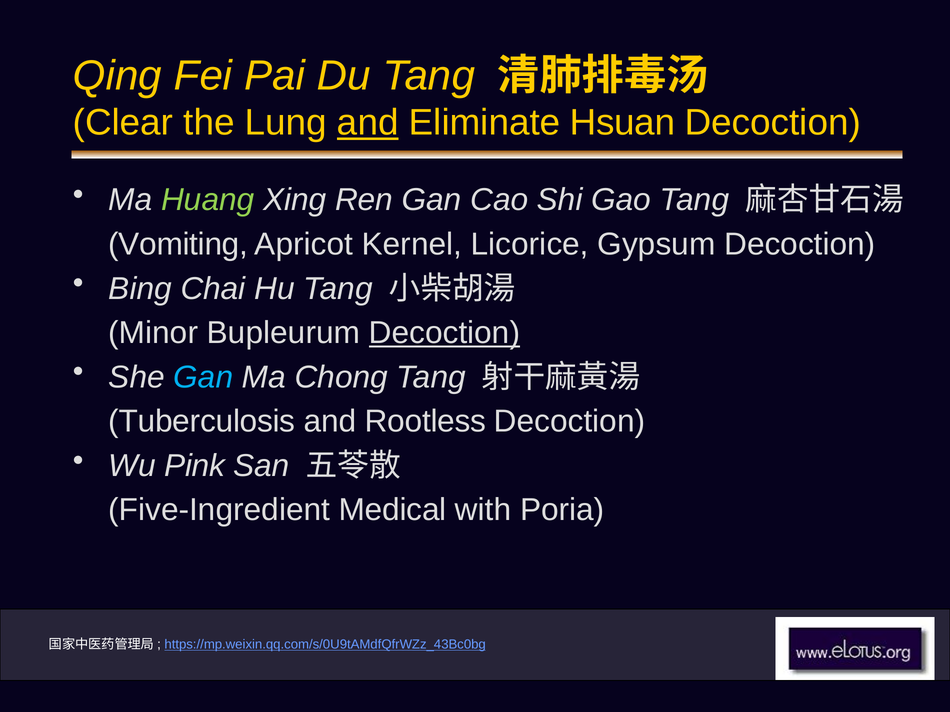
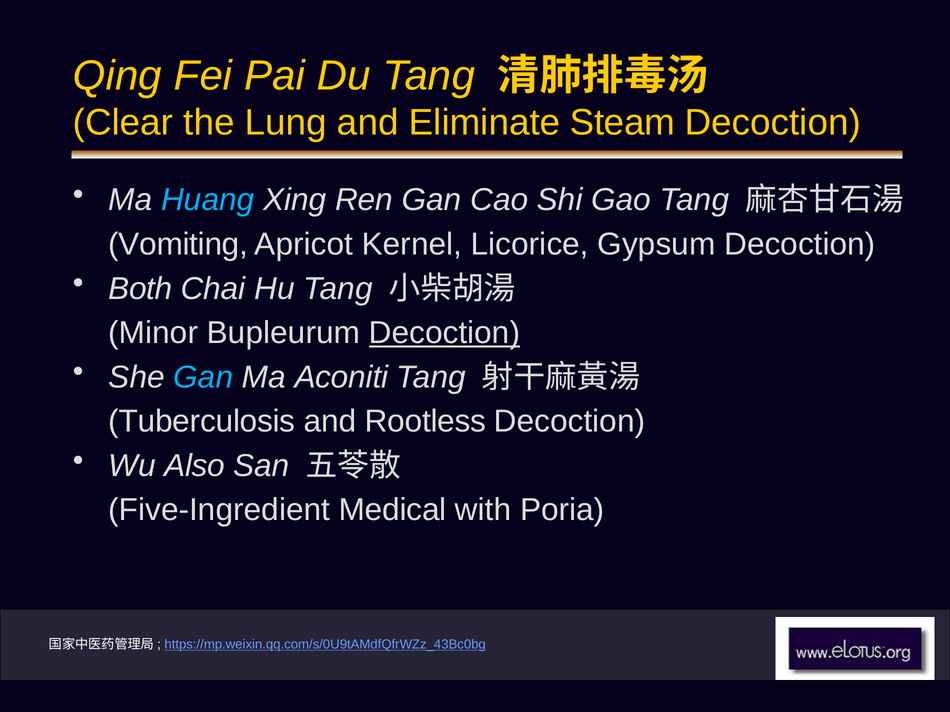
and at (368, 123) underline: present -> none
Hsuan: Hsuan -> Steam
Huang colour: light green -> light blue
Bing: Bing -> Both
Chong: Chong -> Aconiti
Pink: Pink -> Also
